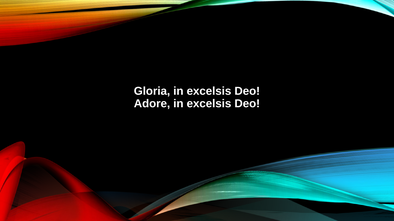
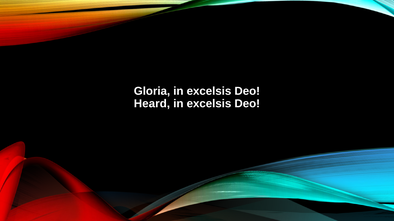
Adore: Adore -> Heard
